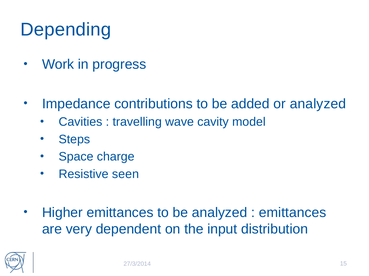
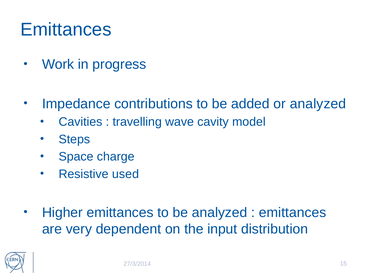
Depending at (66, 30): Depending -> Emittances
seen: seen -> used
